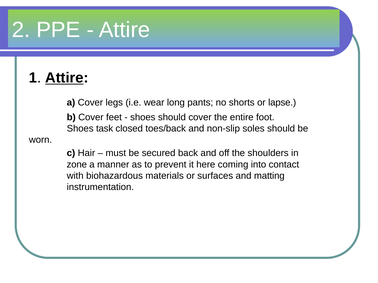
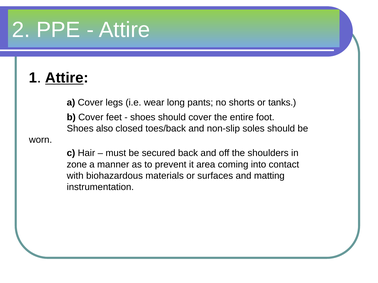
lapse: lapse -> tanks
task: task -> also
here: here -> area
